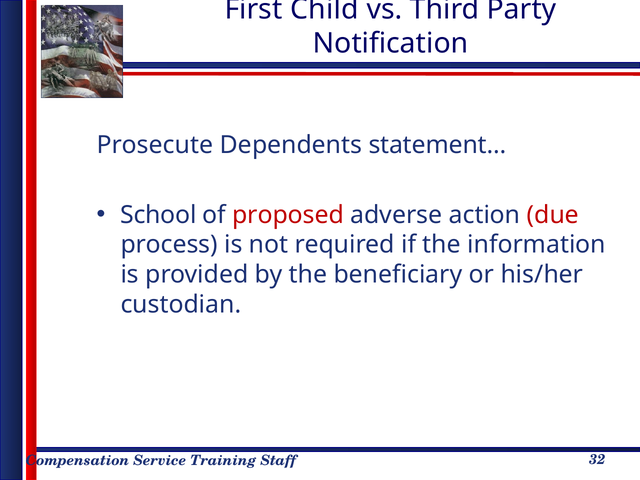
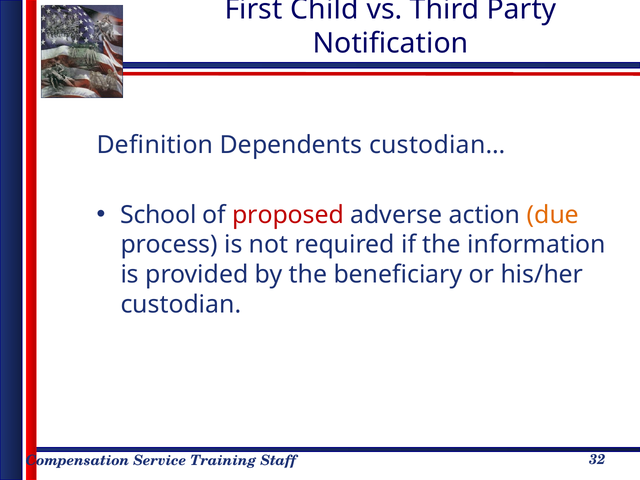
Prosecute: Prosecute -> Definition
statement…: statement… -> custodian…
due colour: red -> orange
